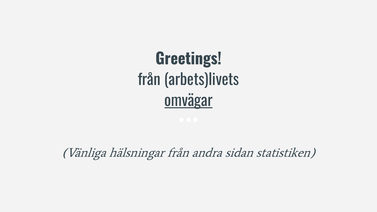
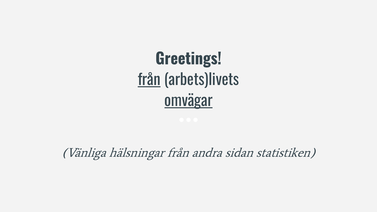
från at (149, 80) underline: none -> present
